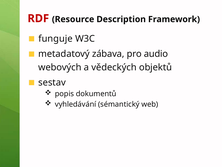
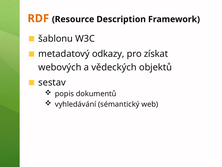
RDF colour: red -> orange
funguje: funguje -> šablonu
zábava: zábava -> odkazy
audio: audio -> získat
